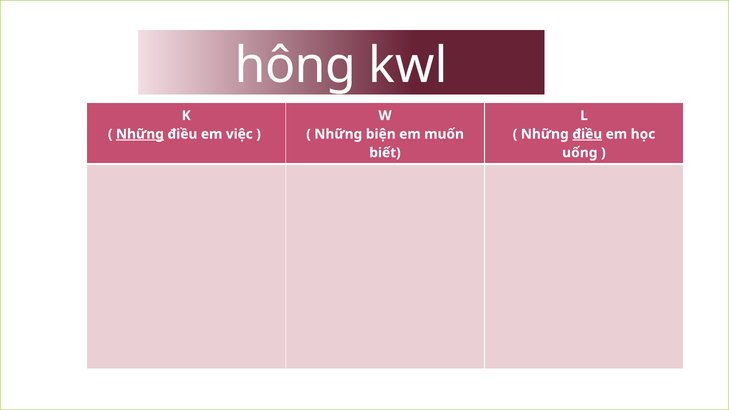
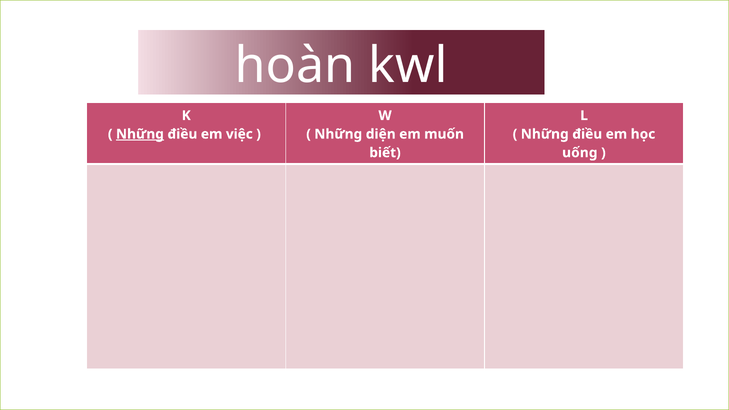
hông: hông -> hoàn
biện: biện -> diện
điều at (587, 134) underline: present -> none
